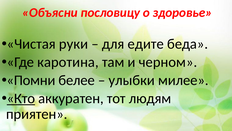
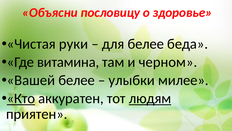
для едите: едите -> белее
каротина: каротина -> витамина
Помни: Помни -> Вашей
людям underline: none -> present
